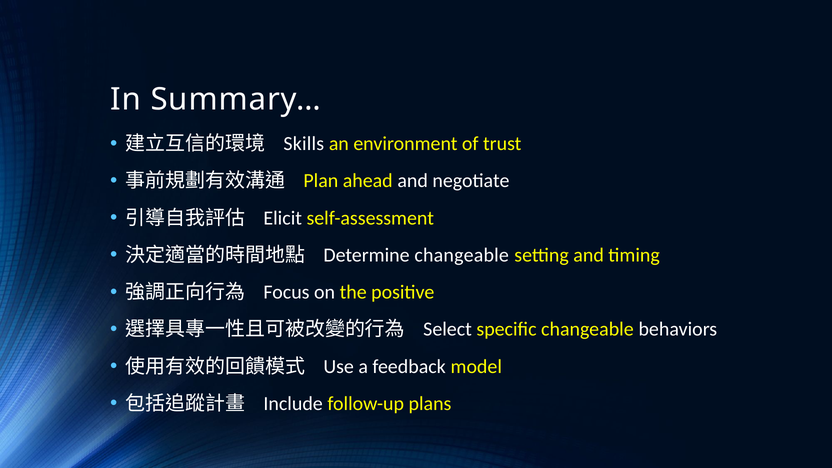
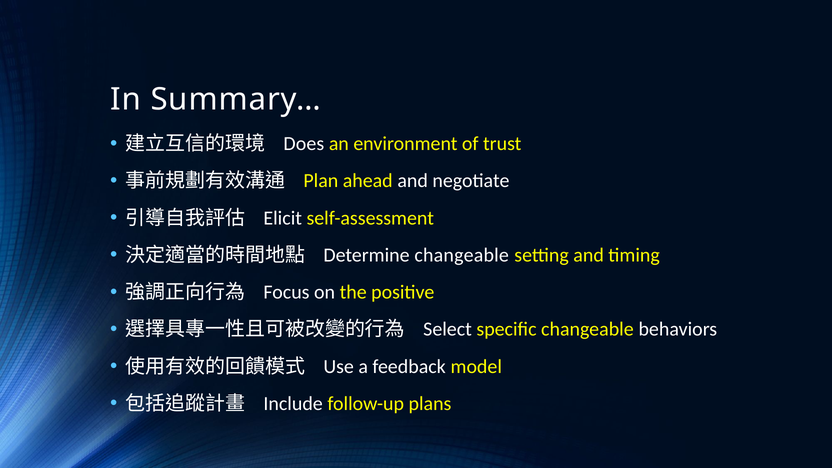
Skills: Skills -> Does
